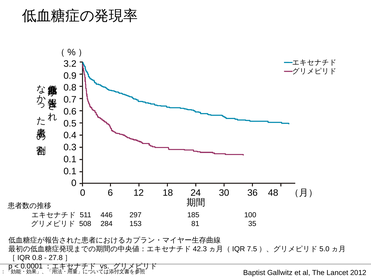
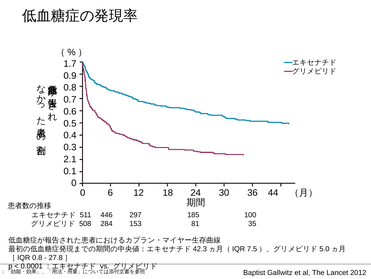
3.2: 3.2 -> 1.7
0.1 at (70, 159): 0.1 -> 2.1
48: 48 -> 44
